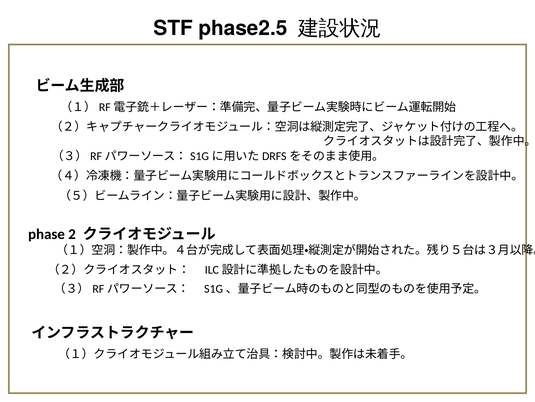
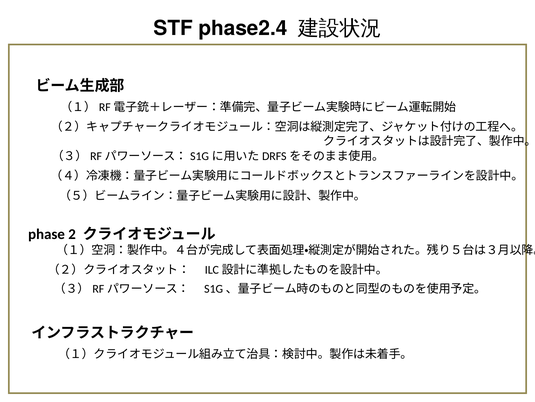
phase2.5: phase2.5 -> phase2.4
